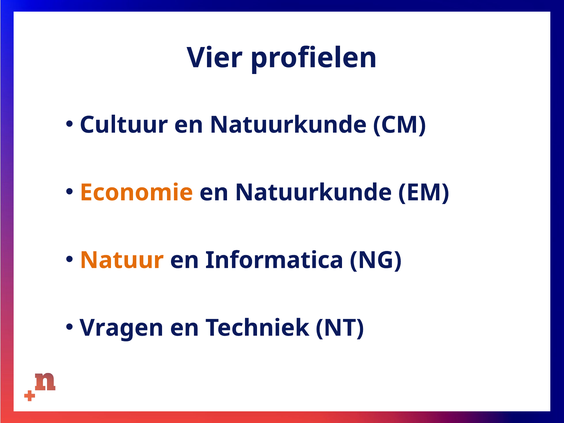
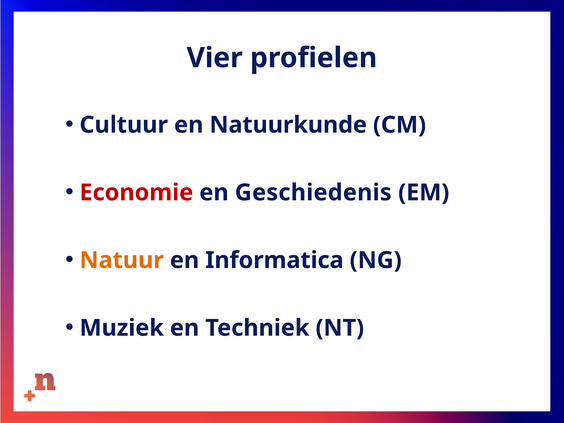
Economie colour: orange -> red
Natuurkunde at (313, 193): Natuurkunde -> Geschiedenis
Vragen: Vragen -> Muziek
